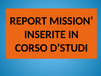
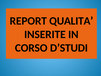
MISSION: MISSION -> QUALITA
